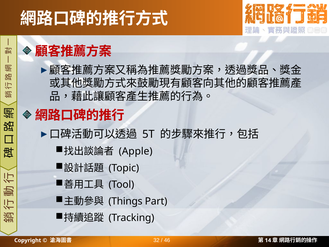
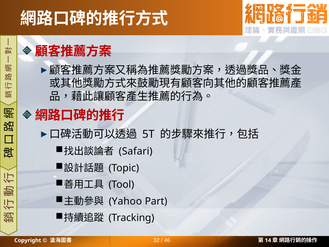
Apple: Apple -> Safari
Things: Things -> Yahoo
